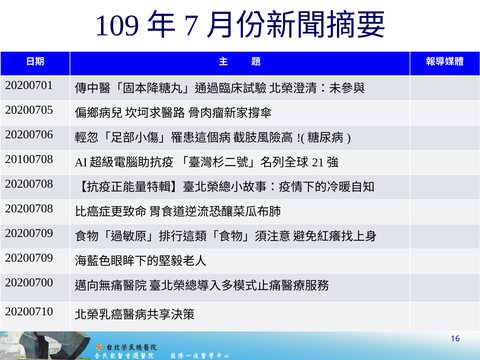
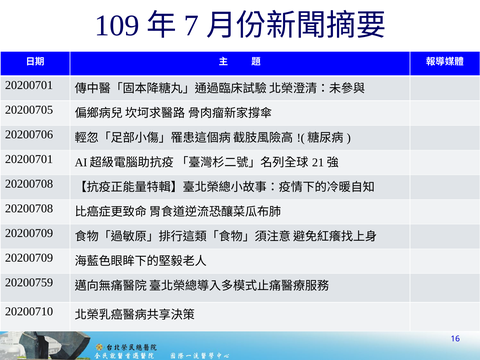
20100708 at (29, 159): 20100708 -> 20200701
20200700: 20200700 -> 20200759
